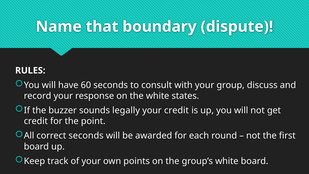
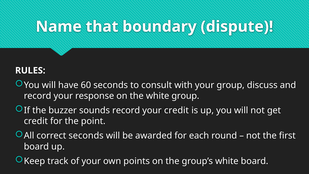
white states: states -> group
sounds legally: legally -> record
